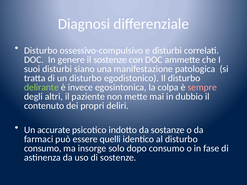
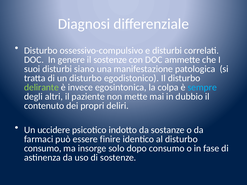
sempre colour: pink -> light blue
accurate: accurate -> uccidere
quelli: quelli -> finire
